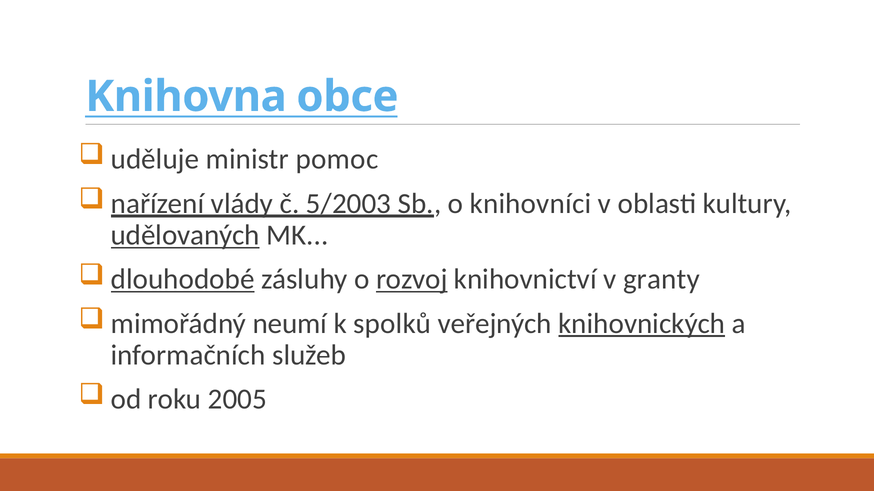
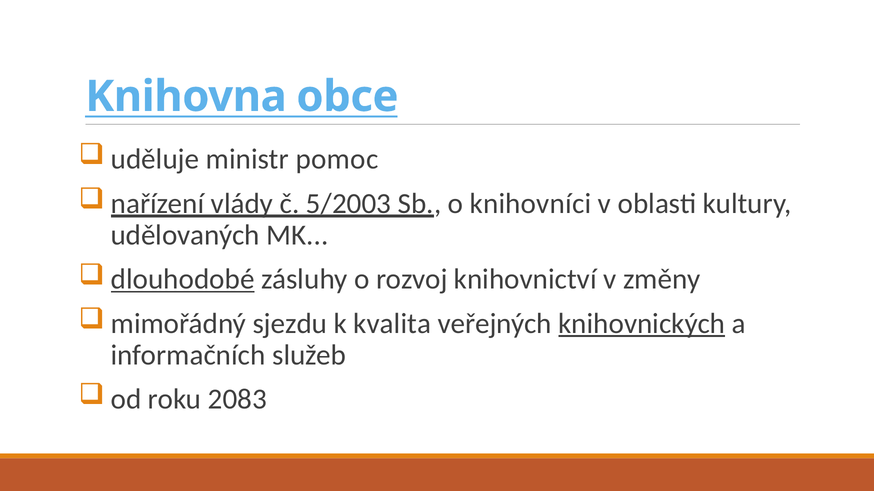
udělovaných underline: present -> none
rozvoj underline: present -> none
granty: granty -> změny
neumí: neumí -> sjezdu
spolků: spolků -> kvalita
2005: 2005 -> 2083
